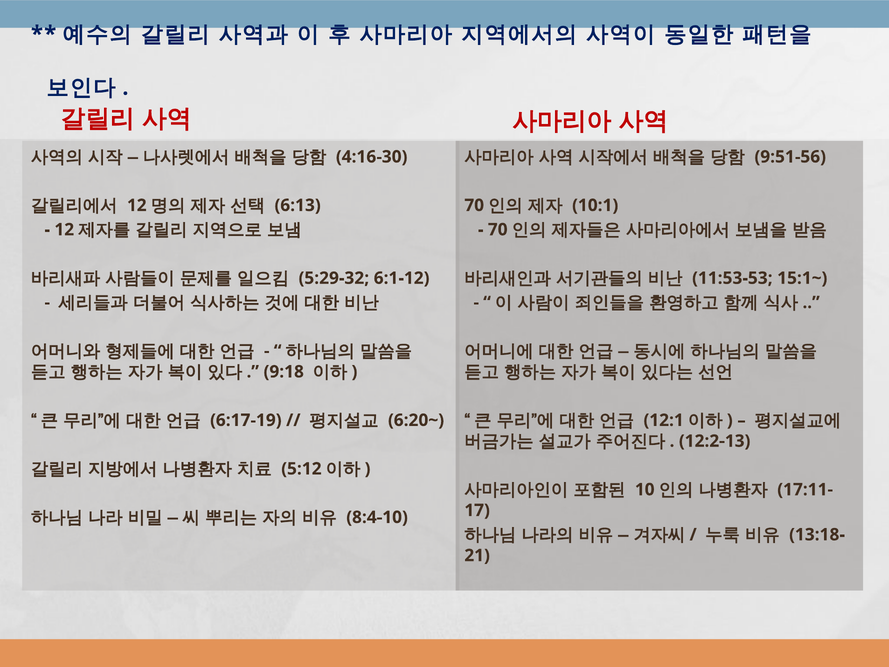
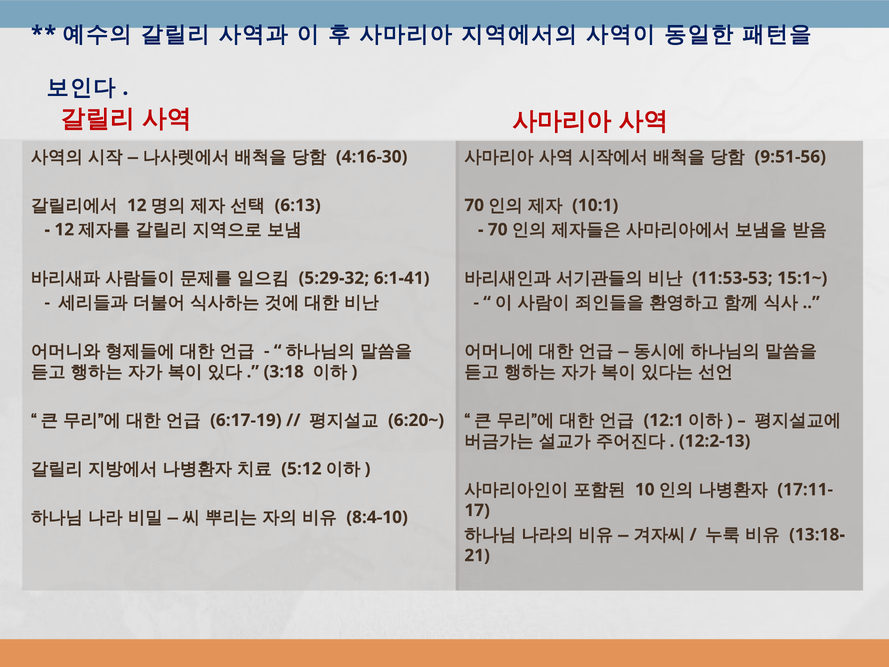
6:1-12: 6:1-12 -> 6:1-41
9:18: 9:18 -> 3:18
